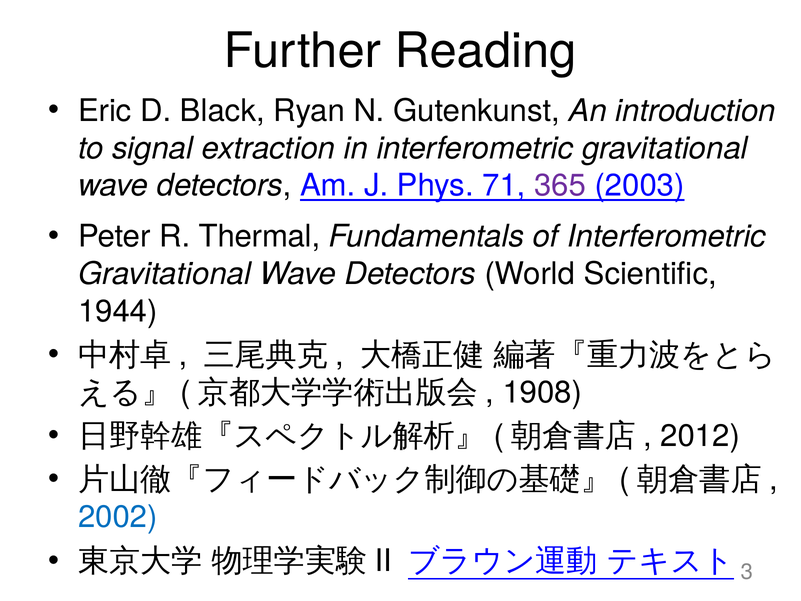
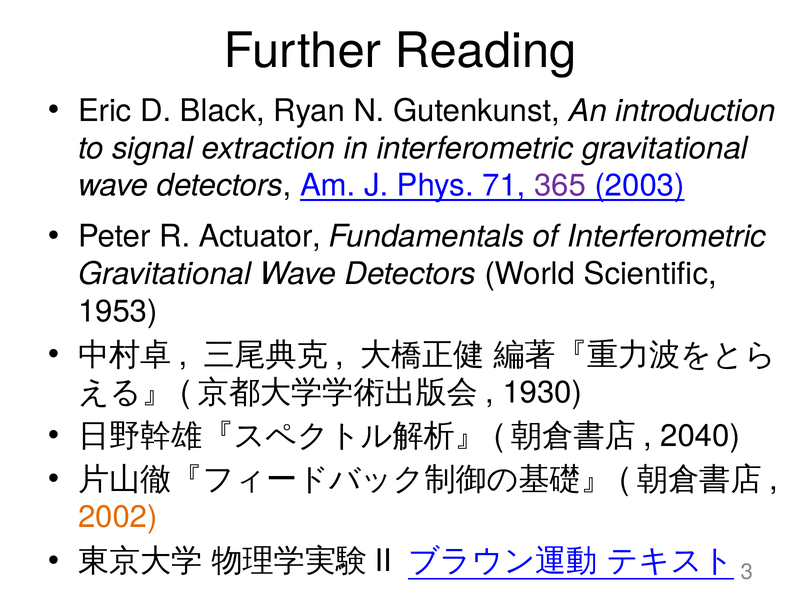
Thermal: Thermal -> Actuator
1944: 1944 -> 1953
1908: 1908 -> 1930
2012: 2012 -> 2040
2002 colour: blue -> orange
